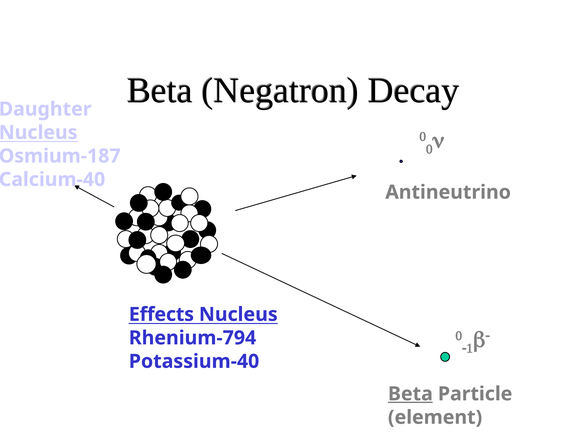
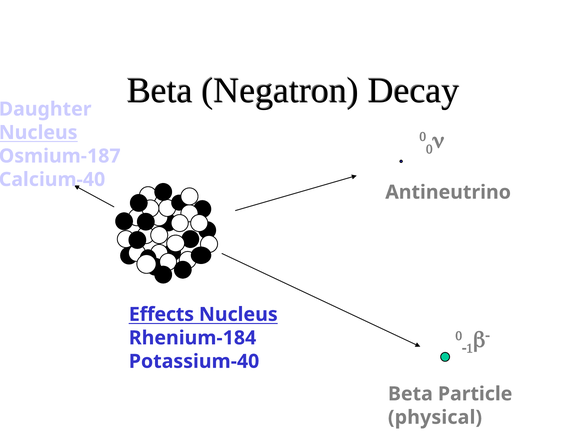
Rhenium-794: Rhenium-794 -> Rhenium-184
Beta at (410, 394) underline: present -> none
element: element -> physical
